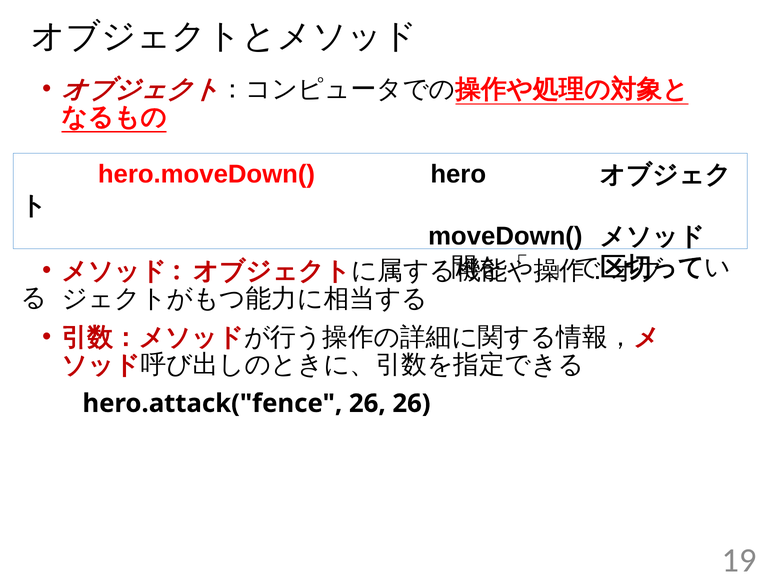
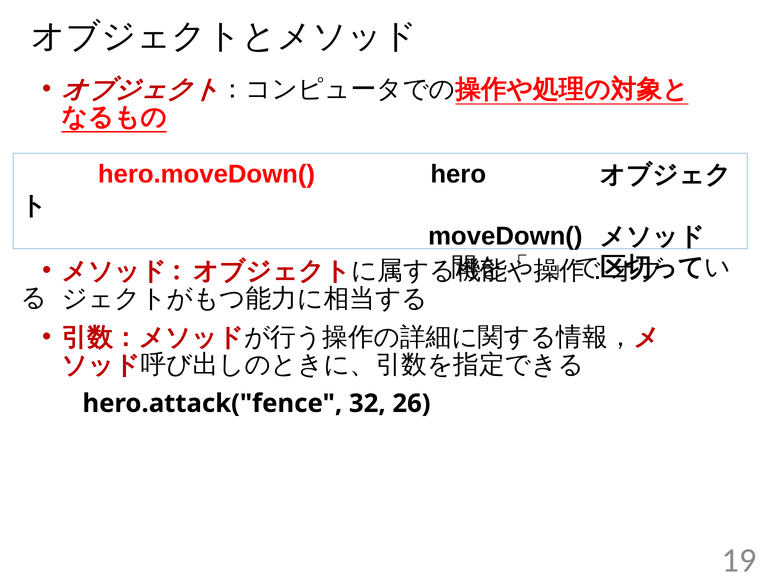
hero.attack("fence 26: 26 -> 32
